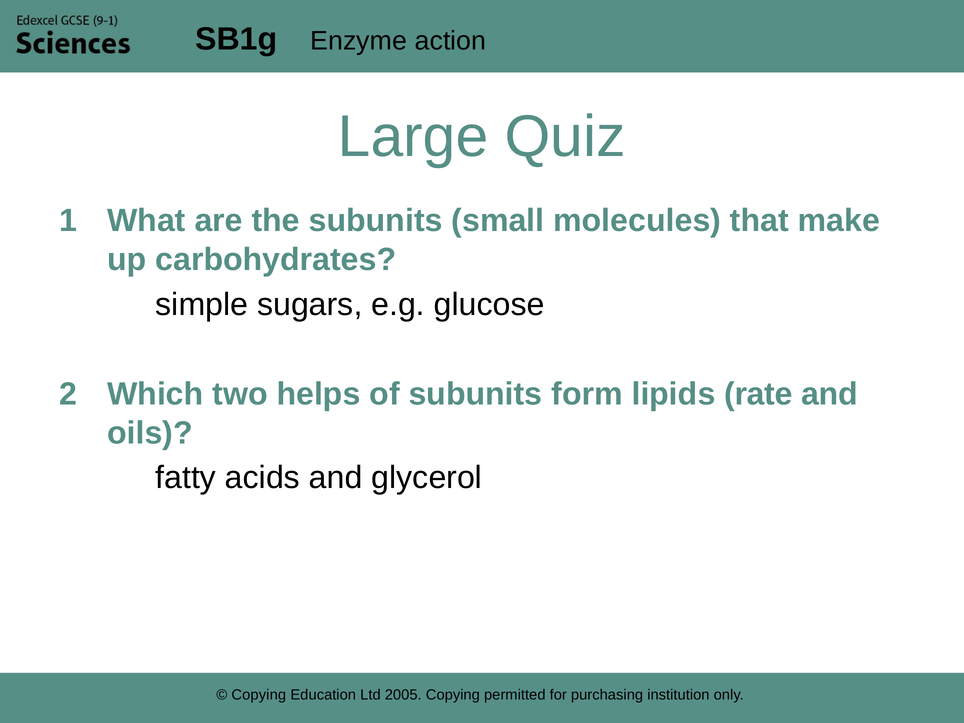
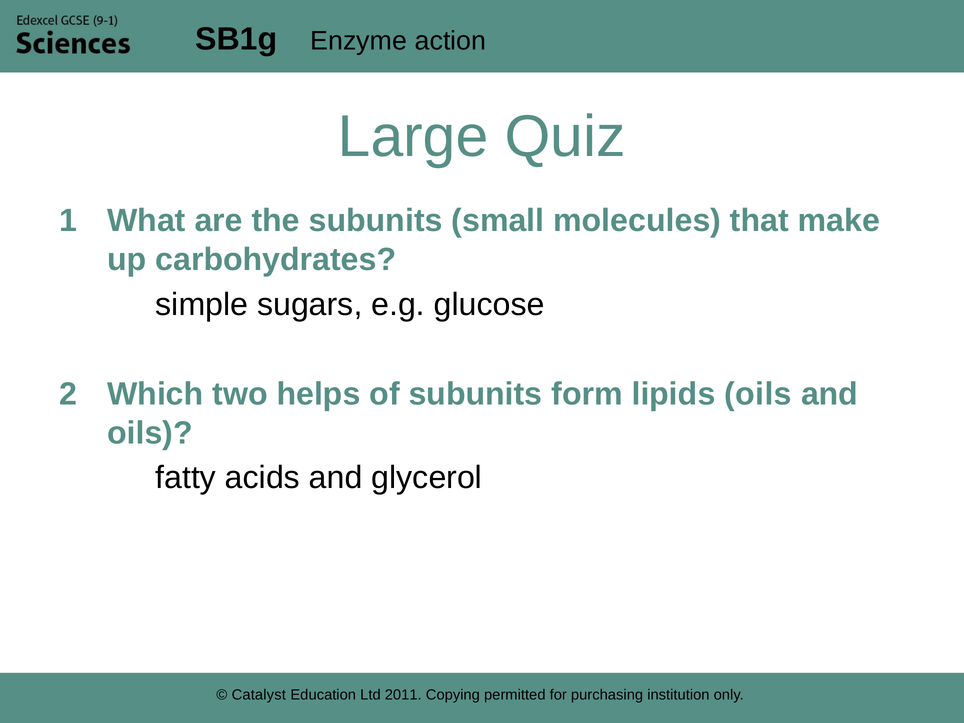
lipids rate: rate -> oils
Copying at (259, 695): Copying -> Catalyst
2005: 2005 -> 2011
